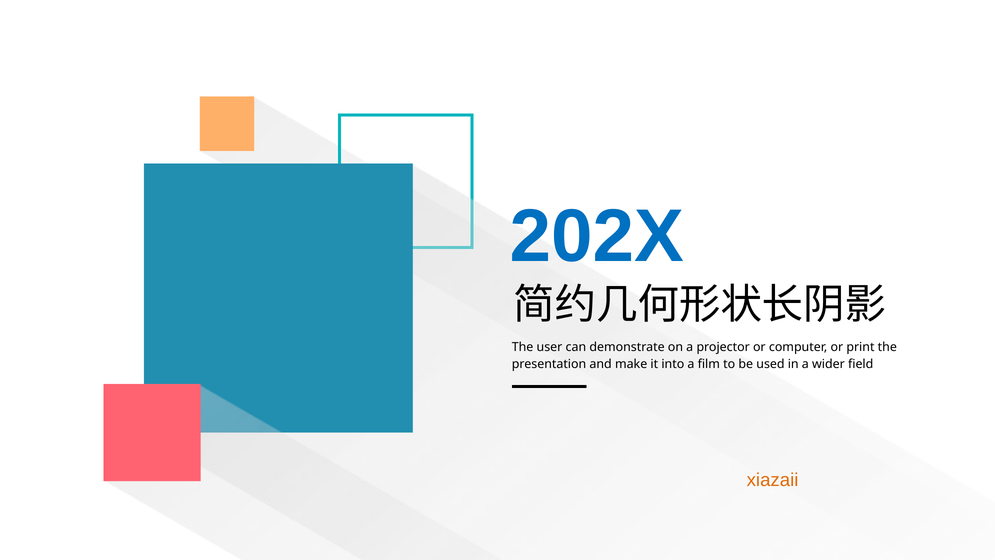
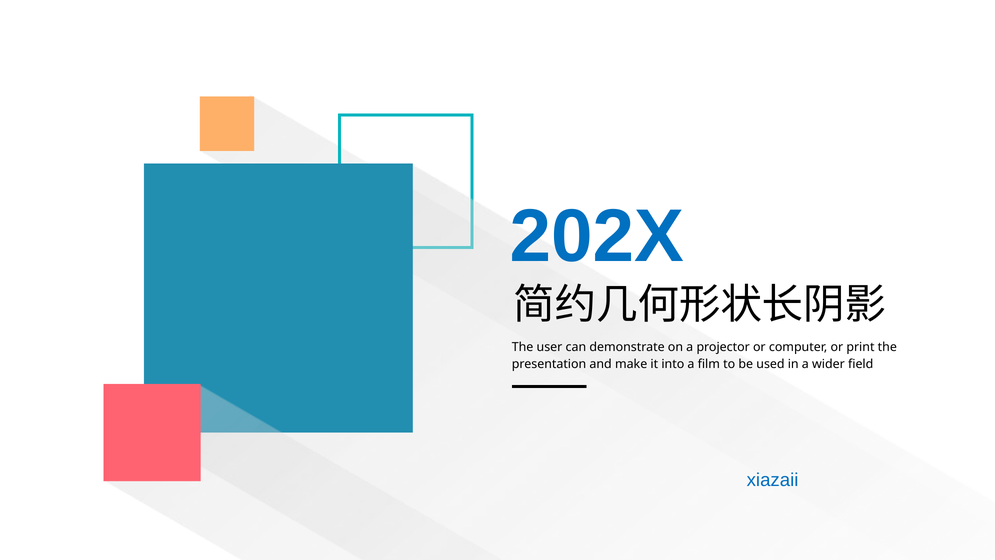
xiazaii colour: orange -> blue
